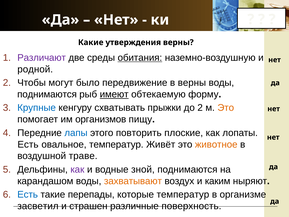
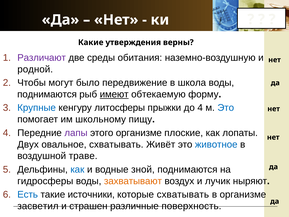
обитания underline: present -> none
в верны: верны -> школа
схватывать: схватывать -> литосферы
до 2: 2 -> 4
Это at (226, 108) colour: orange -> blue
организмов: организмов -> школьному
лапы colour: blue -> purple
этого повторить: повторить -> организме
Есть at (28, 144): Есть -> Двух
овальное температур: температур -> схватывать
животное colour: orange -> blue
как at (77, 169) colour: purple -> blue
карандашом: карандашом -> гидросферы
каким: каким -> лучик
перепады: перепады -> источники
которые температур: температур -> схватывать
